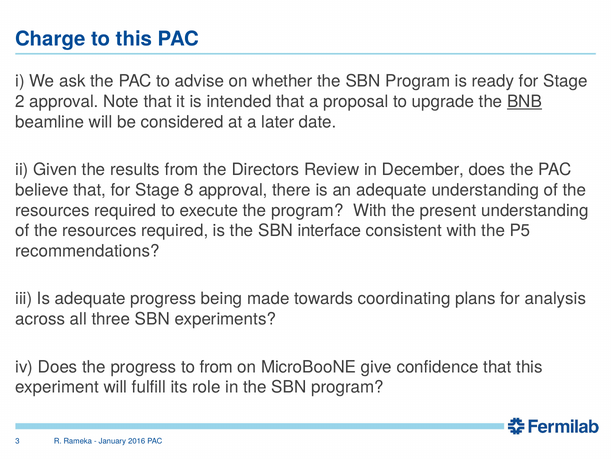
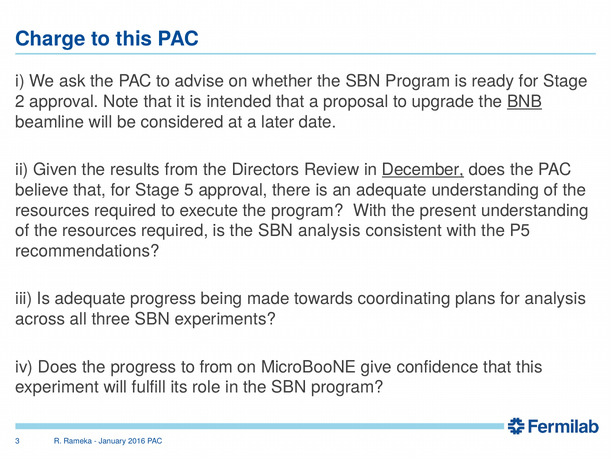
December underline: none -> present
8: 8 -> 5
SBN interface: interface -> analysis
